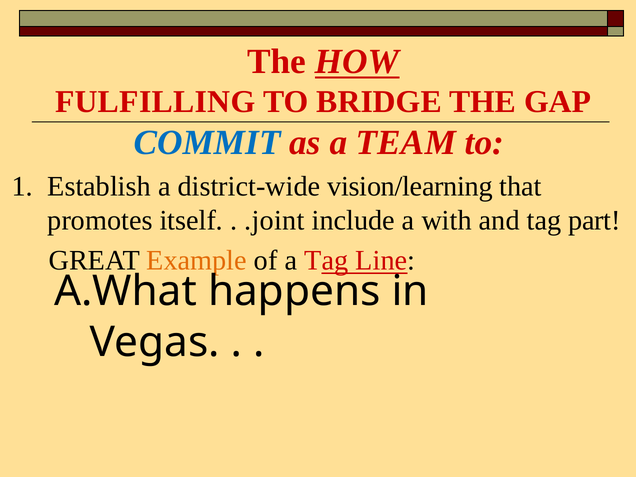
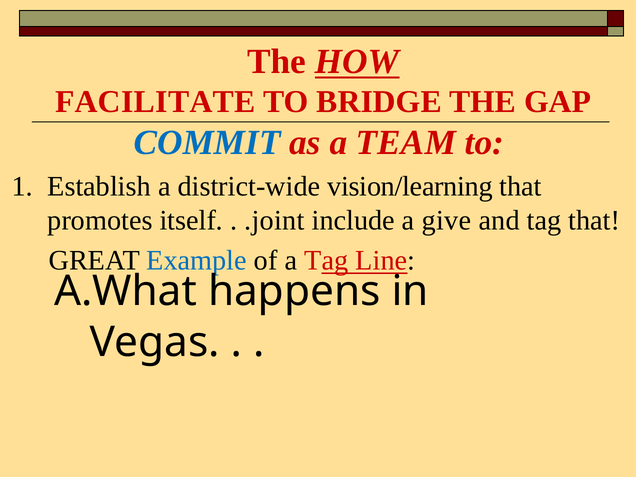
FULFILLING: FULFILLING -> FACILITATE
with: with -> give
tag part: part -> that
Example colour: orange -> blue
